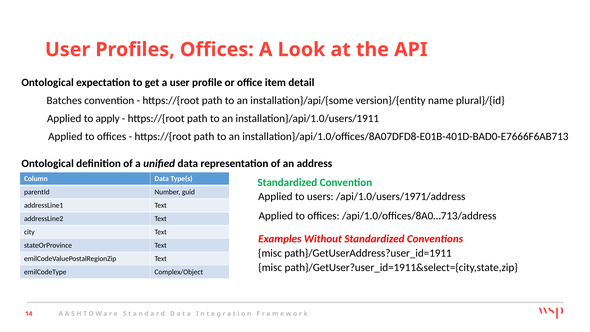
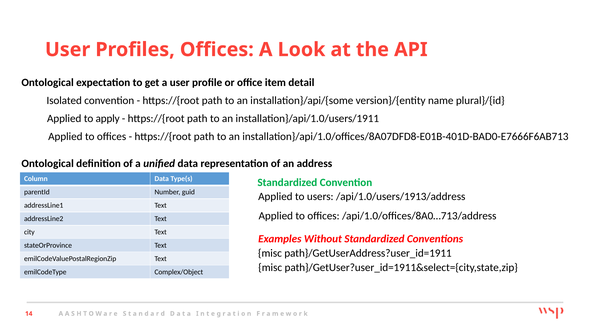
Batches: Batches -> Isolated
/api/1.0/users/1971/address: /api/1.0/users/1971/address -> /api/1.0/users/1913/address
